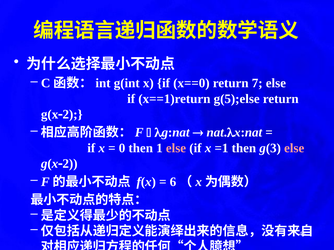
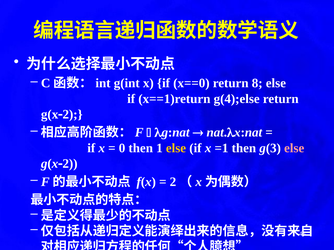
7: 7 -> 8
g(5);else: g(5);else -> g(4);else
else at (176, 148) colour: pink -> yellow
6 at (173, 182): 6 -> 2
